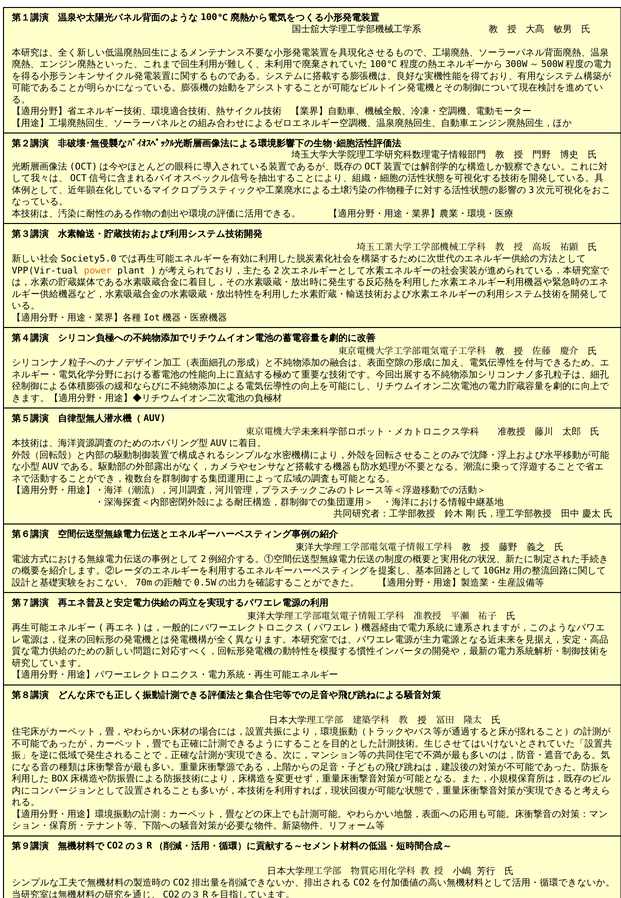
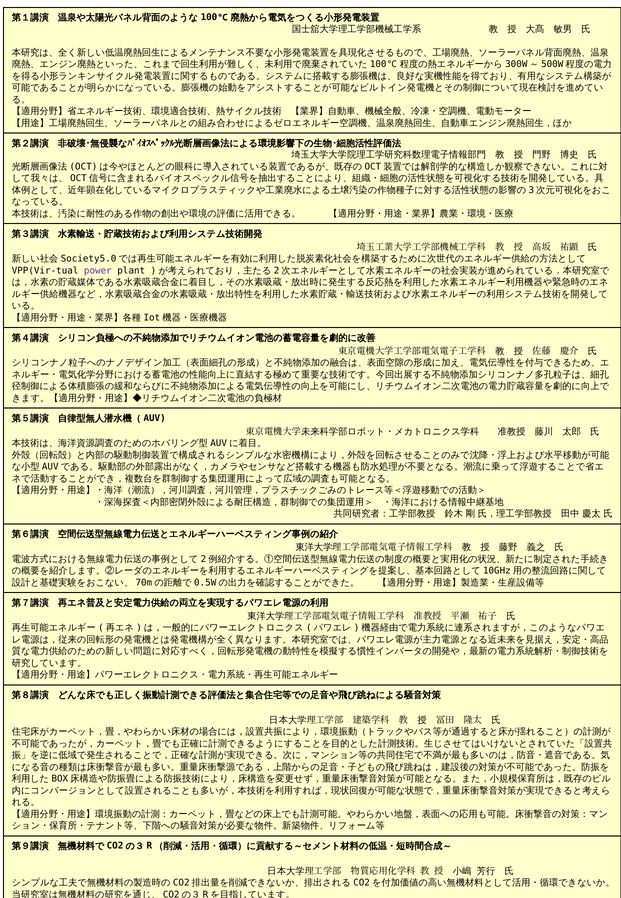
power colour: orange -> purple
